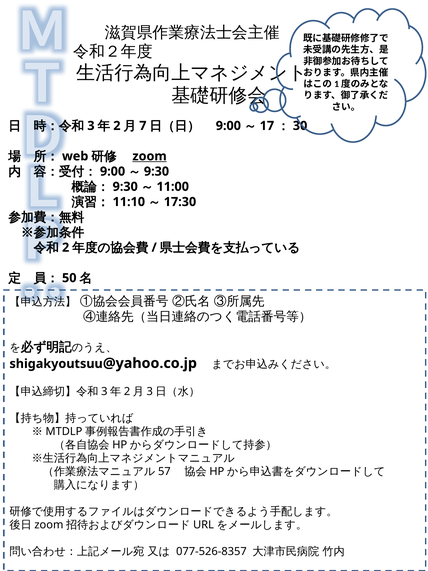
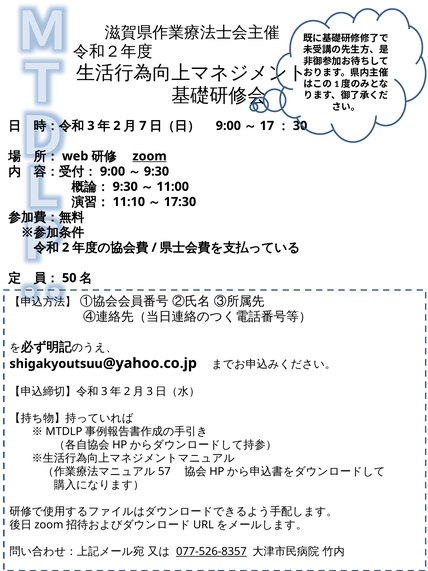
077-526-8357 underline: none -> present
